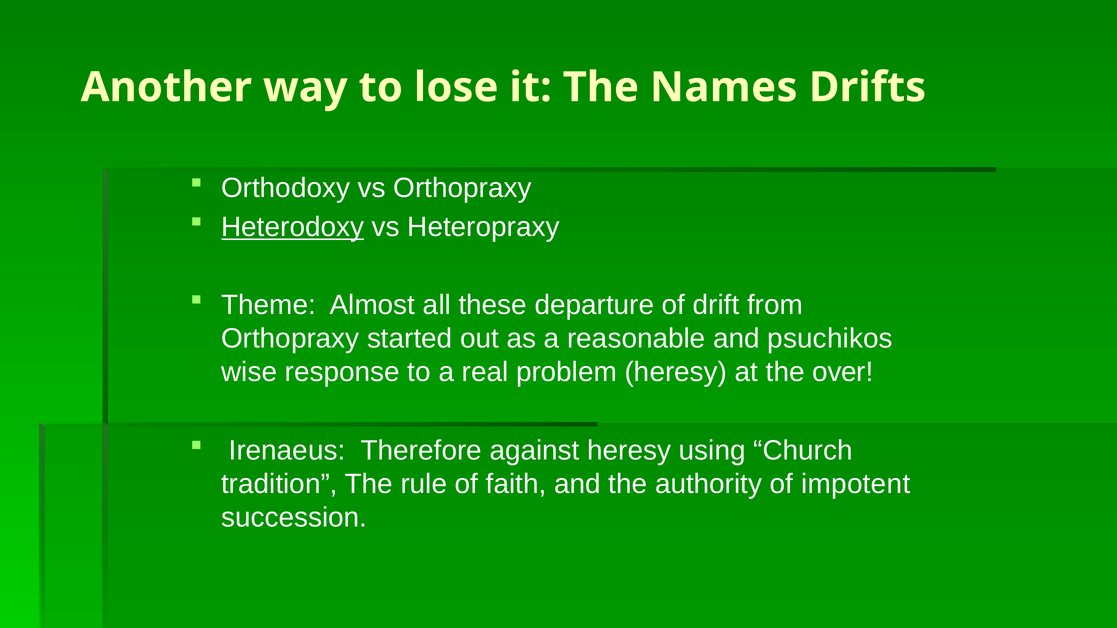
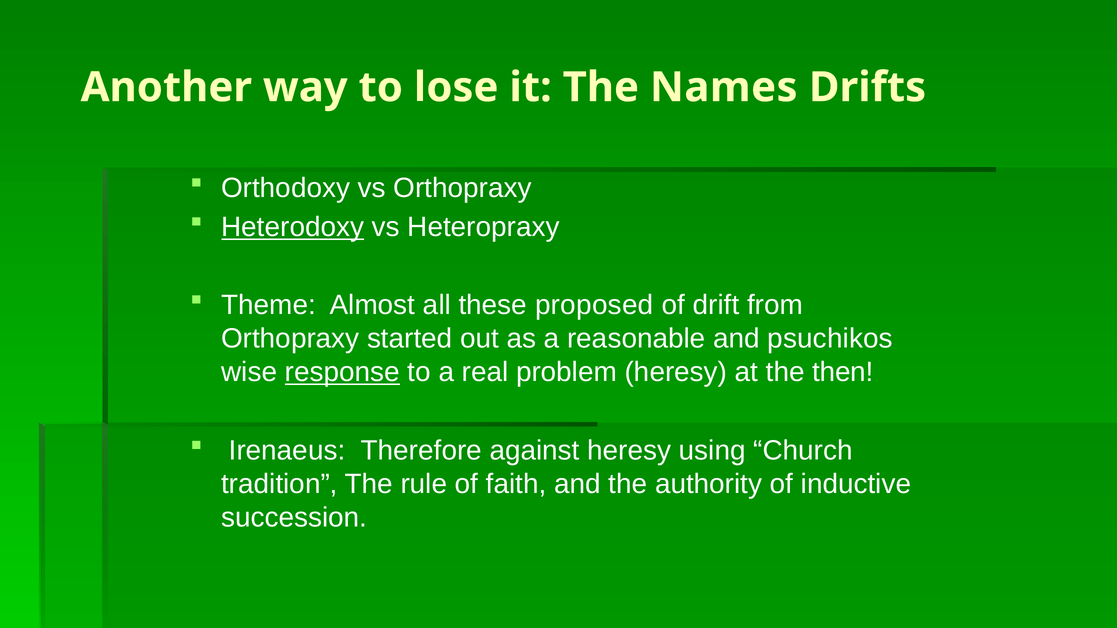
departure: departure -> proposed
response underline: none -> present
over: over -> then
impotent: impotent -> inductive
